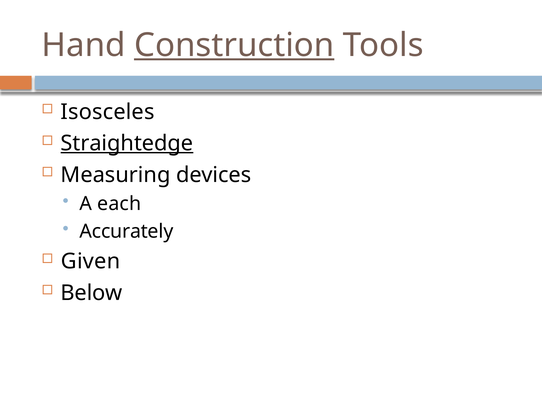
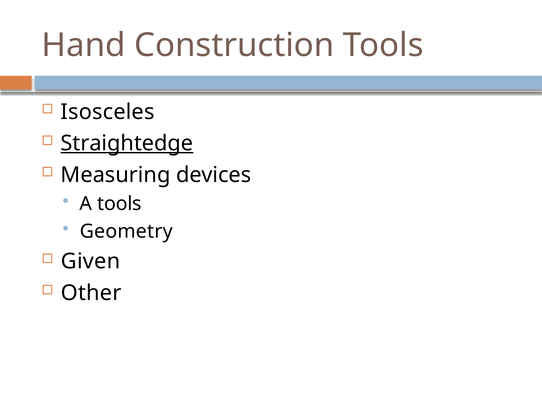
Construction underline: present -> none
A each: each -> tools
Accurately: Accurately -> Geometry
Below: Below -> Other
